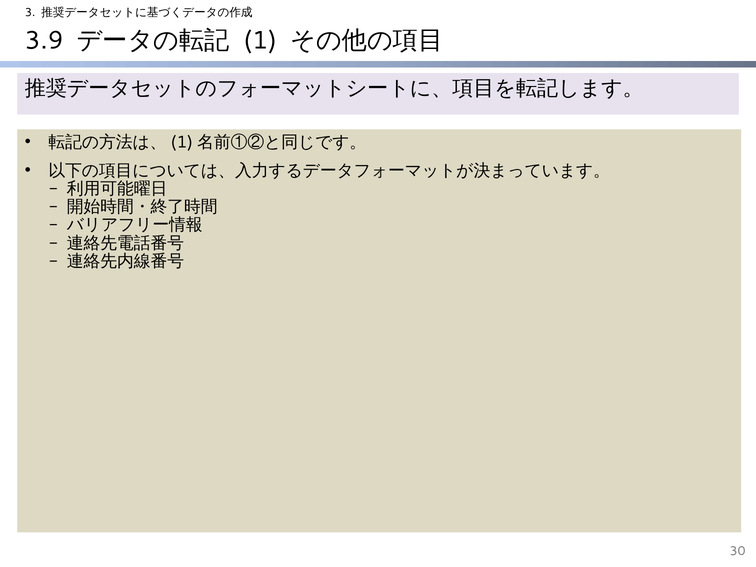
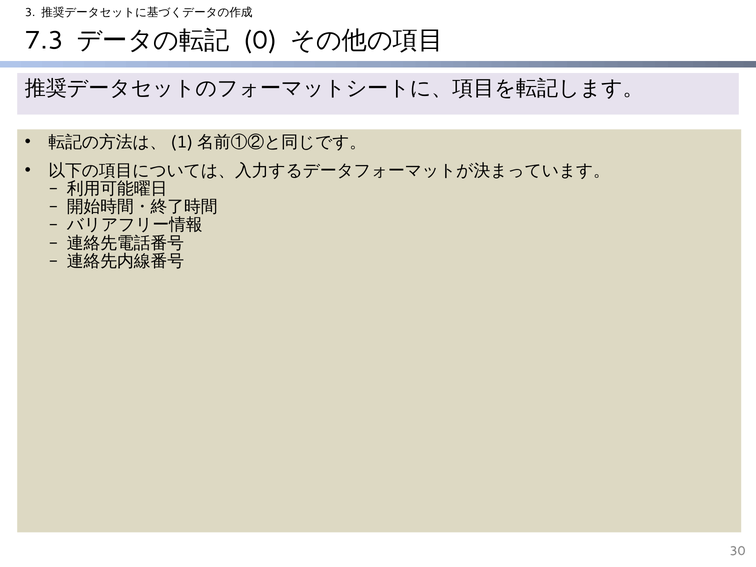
3.9: 3.9 -> 7.3
1: 1 -> 0
